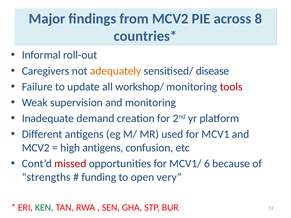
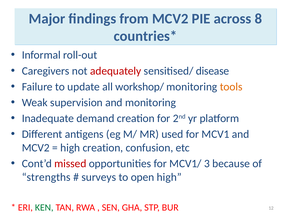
adequately colour: orange -> red
tools colour: red -> orange
high antigens: antigens -> creation
6: 6 -> 3
funding: funding -> surveys
open very: very -> high
